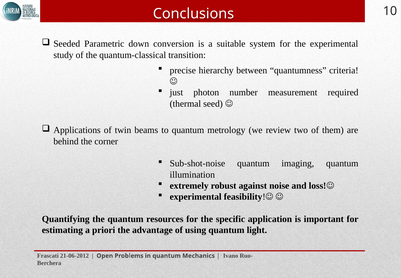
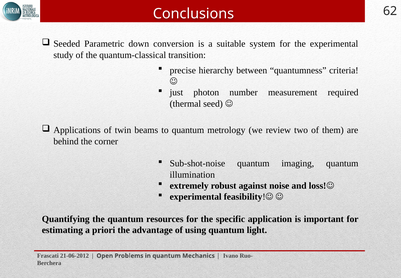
10: 10 -> 62
